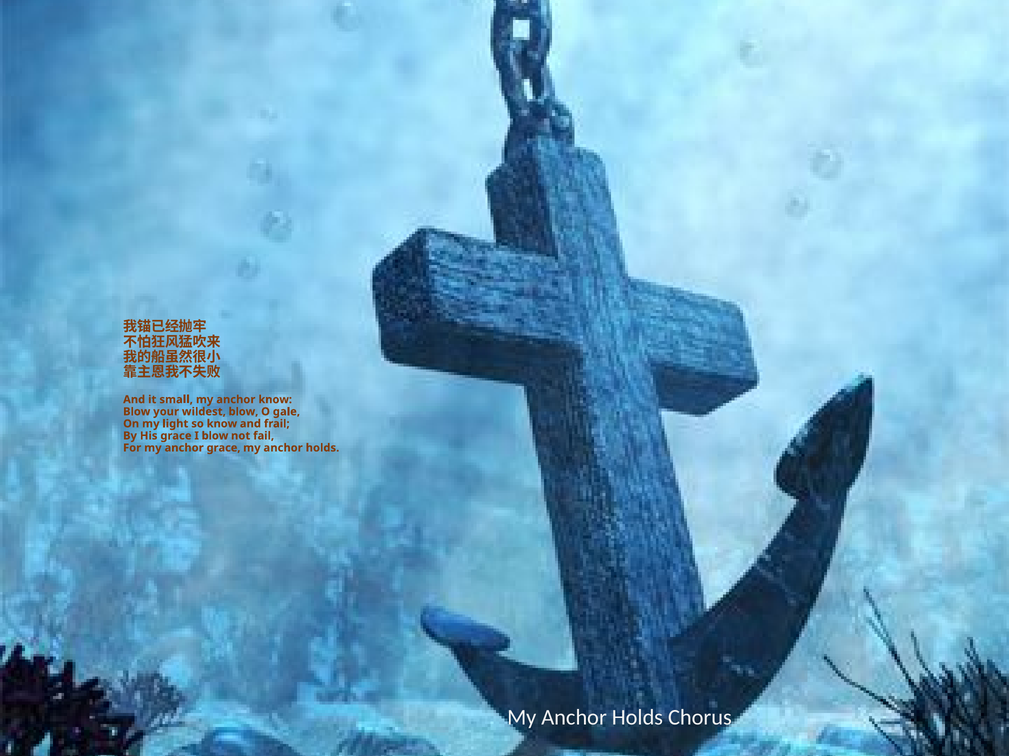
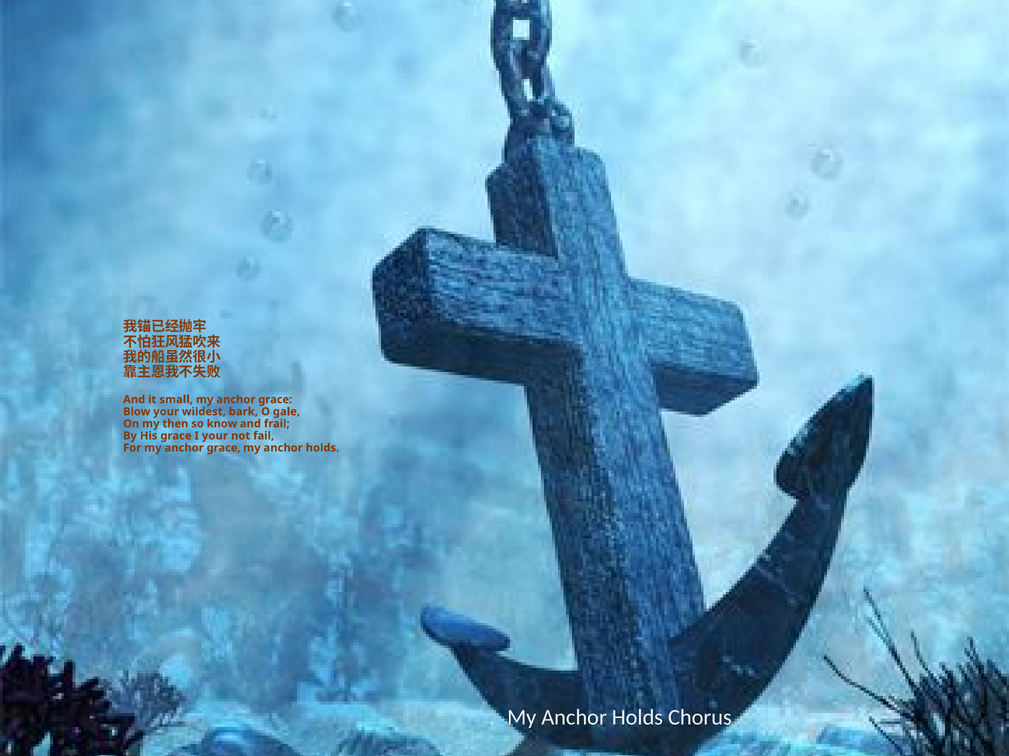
know at (275, 400): know -> grace
wildest blow: blow -> bark
light: light -> then
I blow: blow -> your
